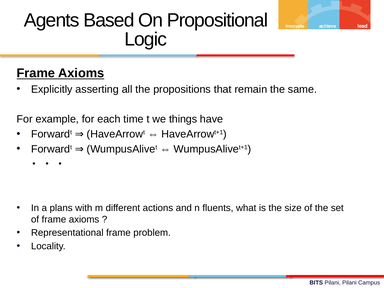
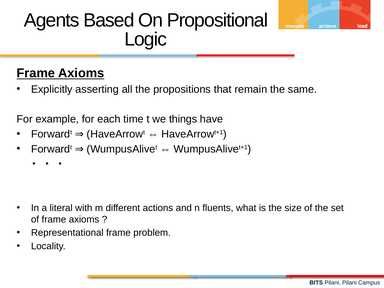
plans: plans -> literal
